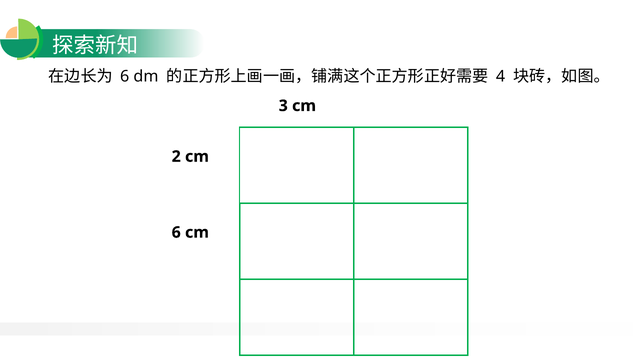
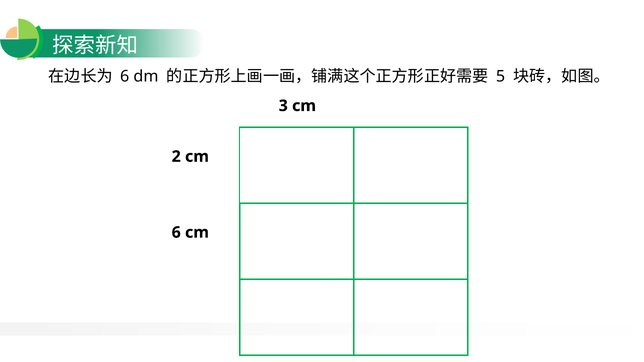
4: 4 -> 5
